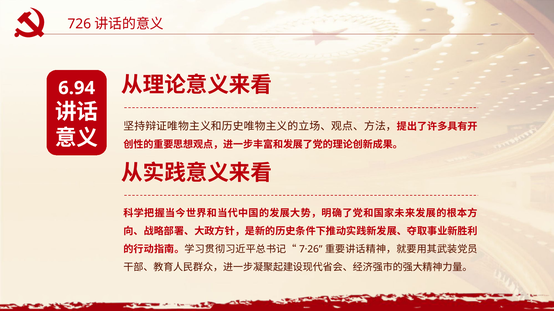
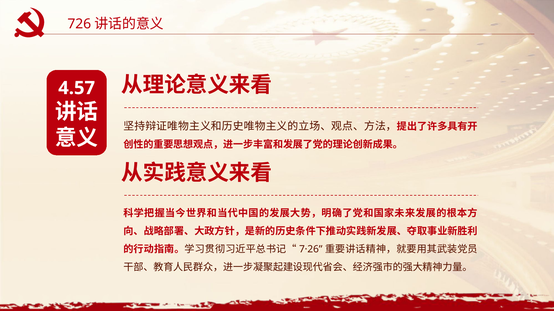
6.94: 6.94 -> 4.57
